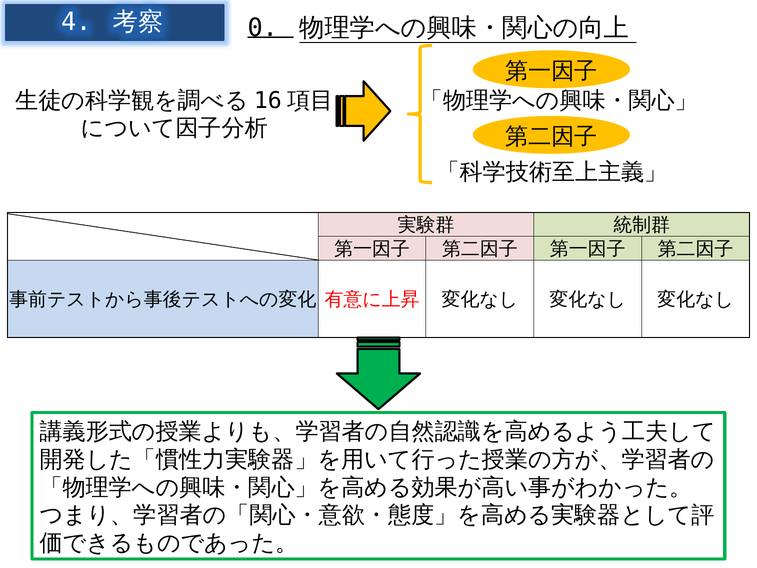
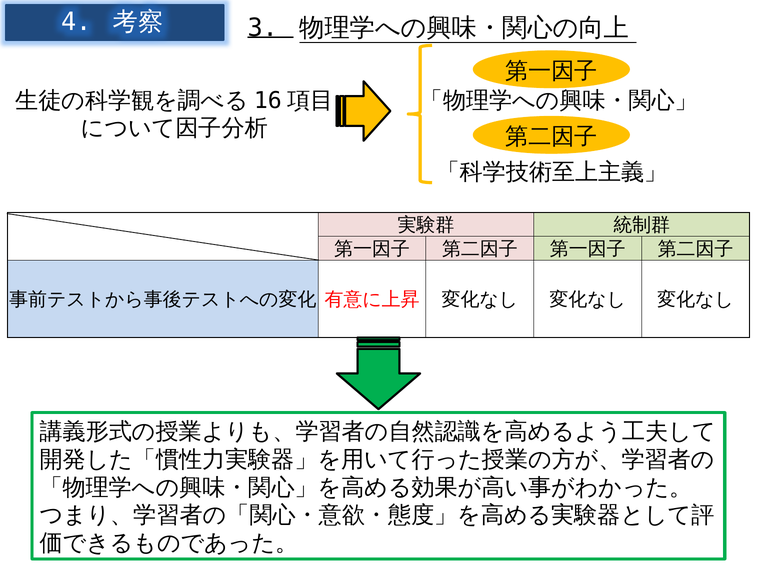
0: 0 -> 3
